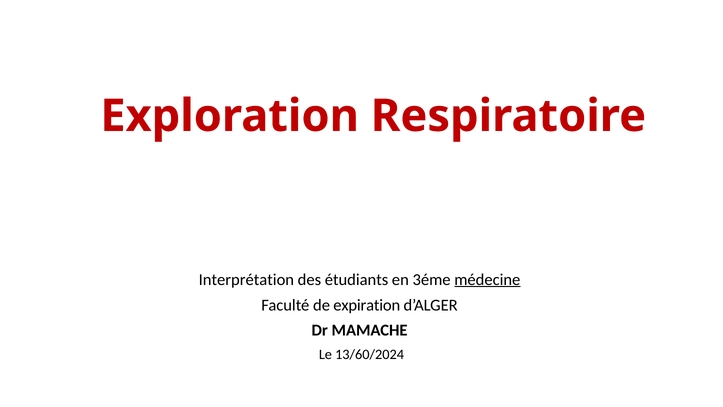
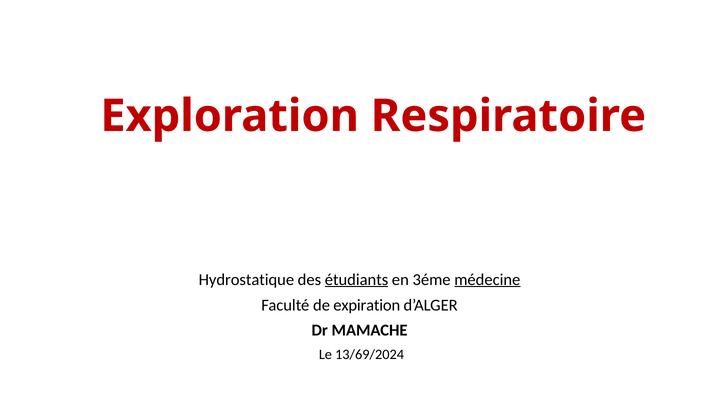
Interprétation: Interprétation -> Hydrostatique
étudiants underline: none -> present
13/60/2024: 13/60/2024 -> 13/69/2024
